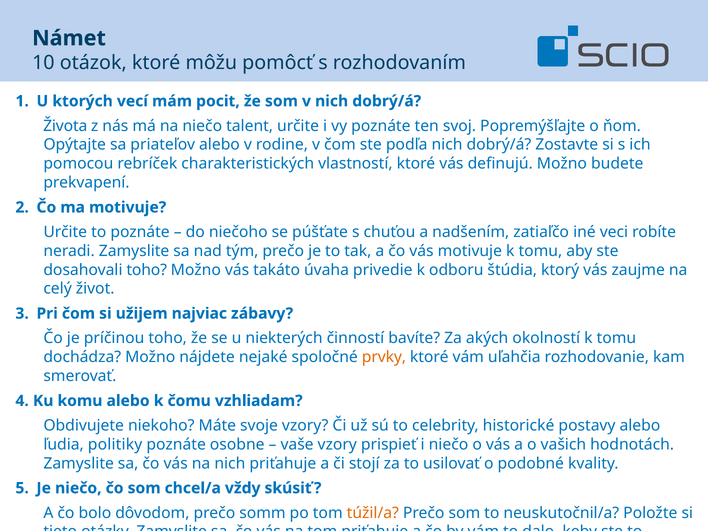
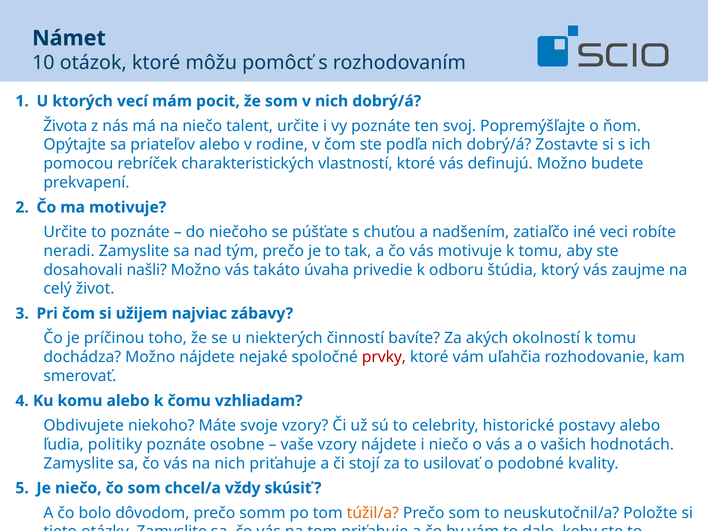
dosahovali toho: toho -> našli
prvky colour: orange -> red
vzory prispieť: prispieť -> nájdete
